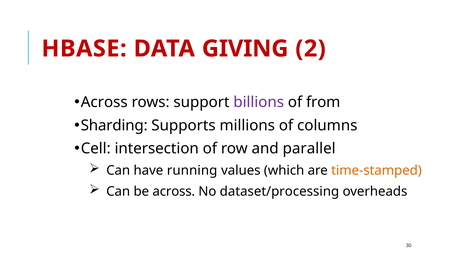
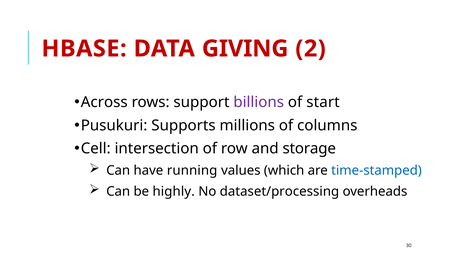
from: from -> start
Sharding: Sharding -> Pusukuri
parallel: parallel -> storage
time-stamped colour: orange -> blue
be across: across -> highly
